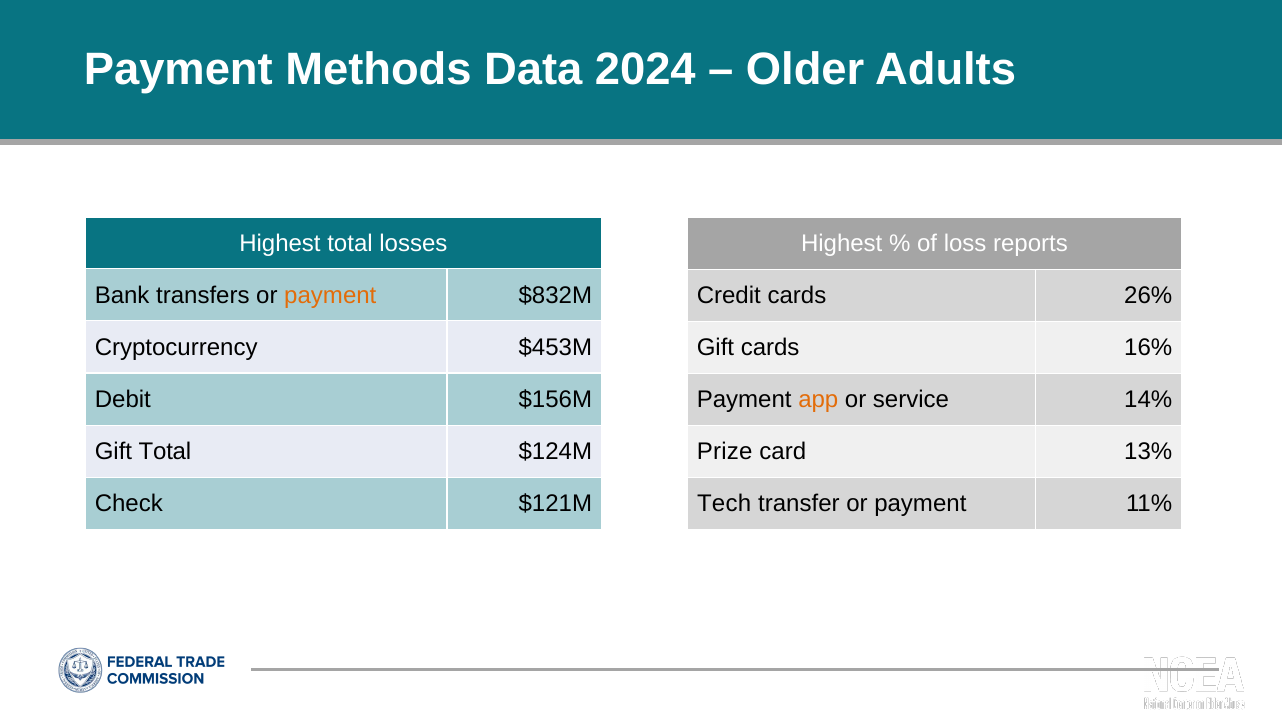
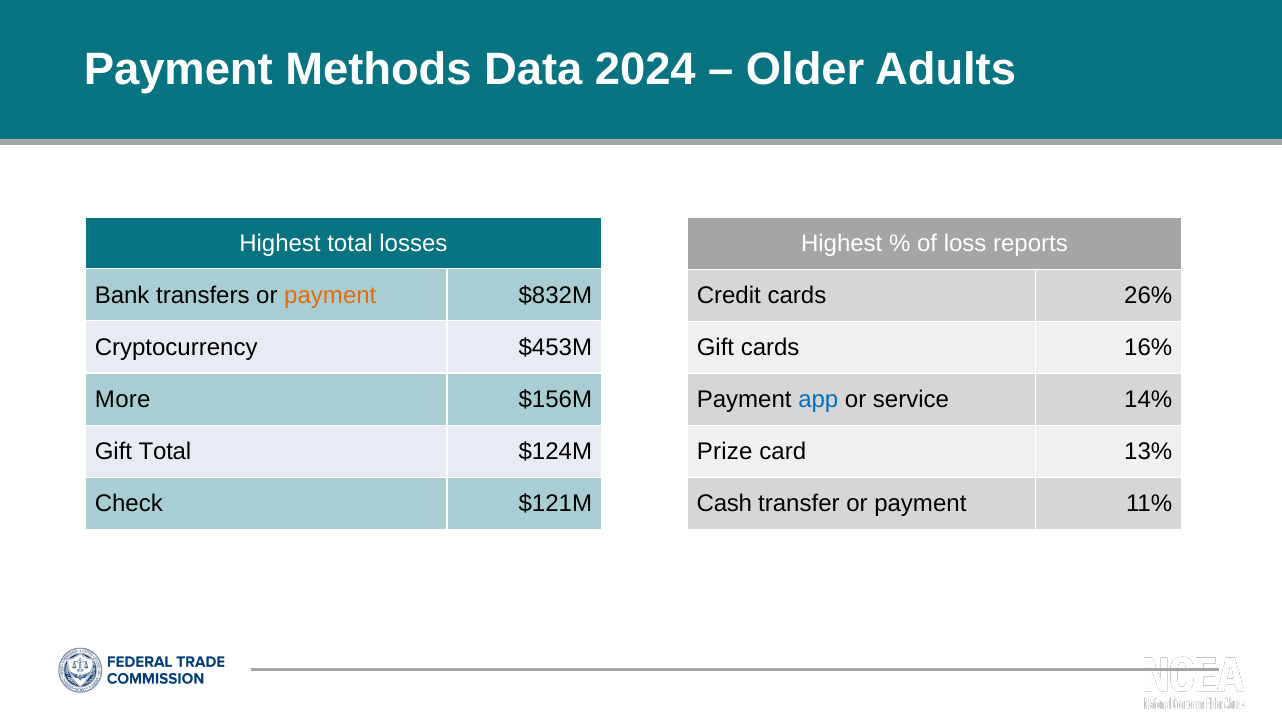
Debit: Debit -> More
app colour: orange -> blue
Tech: Tech -> Cash
